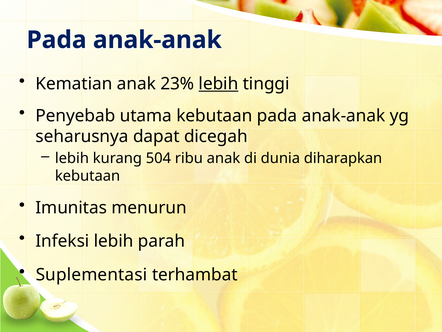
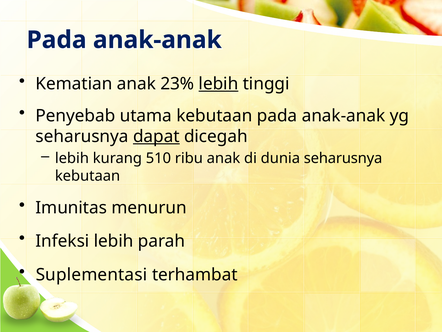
dapat underline: none -> present
504: 504 -> 510
dunia diharapkan: diharapkan -> seharusnya
